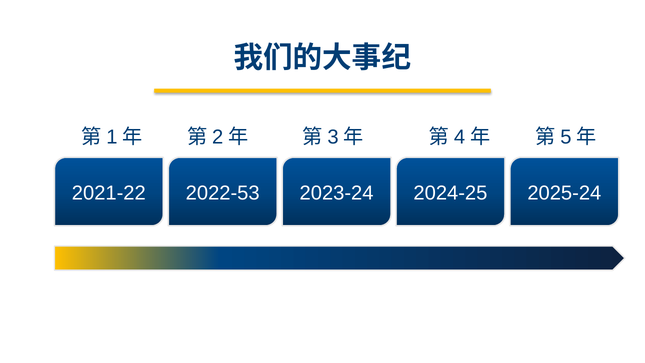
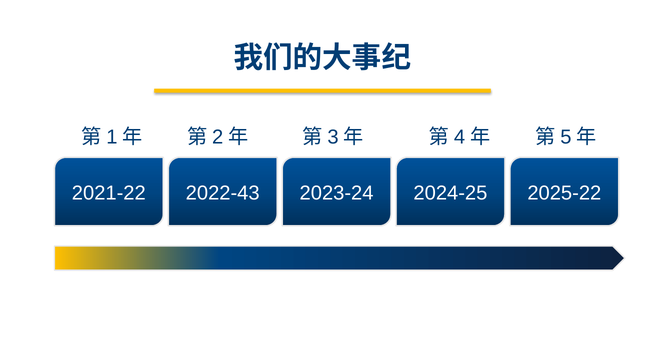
2022-53: 2022-53 -> 2022-43
2025-24: 2025-24 -> 2025-22
